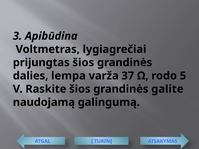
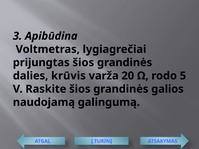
lempa: lempa -> krūvis
37: 37 -> 20
galite: galite -> galios
